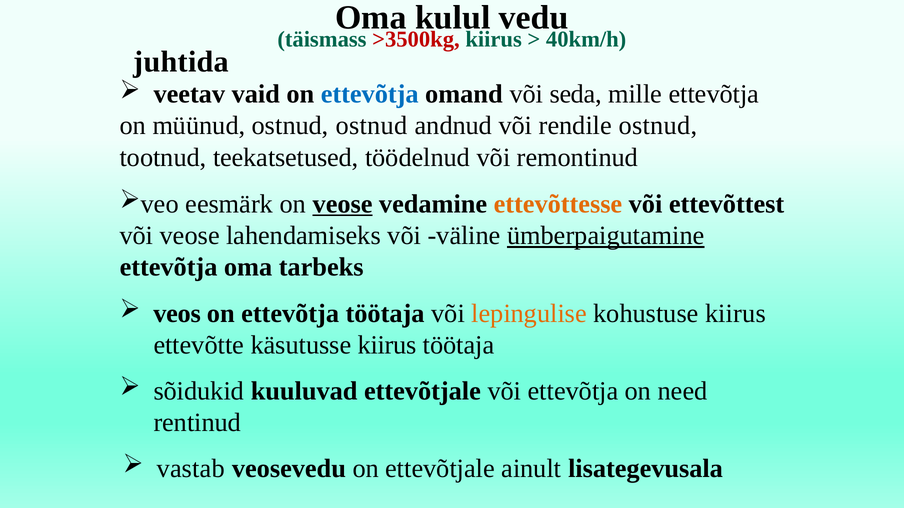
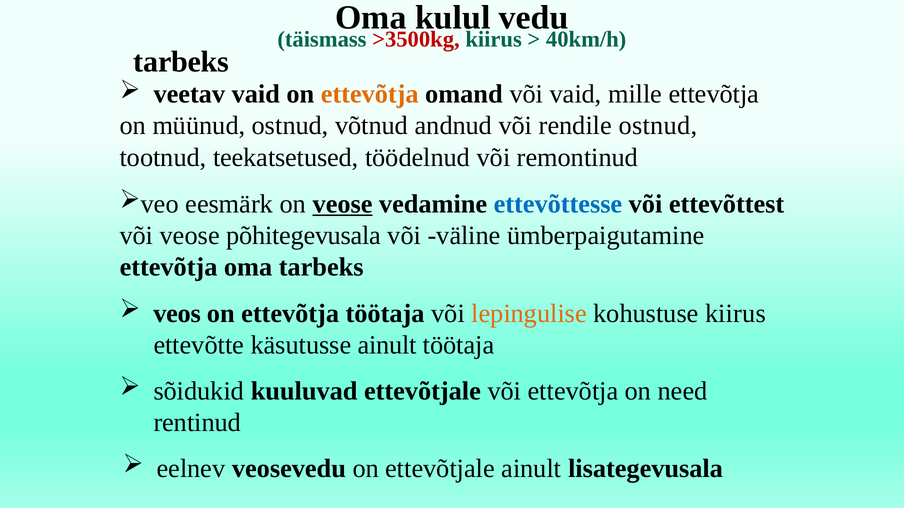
juhtida at (181, 62): juhtida -> tarbeks
ettevõtja at (370, 94) colour: blue -> orange
või seda: seda -> vaid
ostnud ostnud: ostnud -> võtnud
ettevõttesse colour: orange -> blue
lahendamiseks: lahendamiseks -> põhitegevusala
ümberpaigutamine underline: present -> none
käsutusse kiirus: kiirus -> ainult
vastab: vastab -> eelnev
